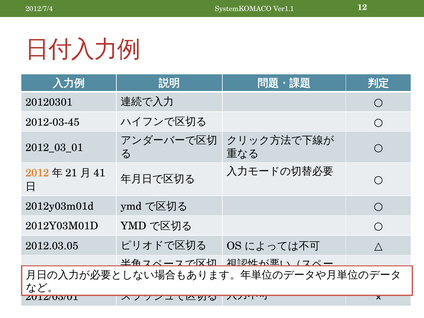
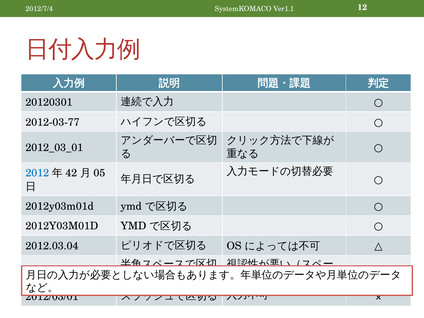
2012-03-45: 2012-03-45 -> 2012-03-77
2012 at (37, 173) colour: orange -> blue
21: 21 -> 42
41: 41 -> 05
2012.03.05: 2012.03.05 -> 2012.03.04
